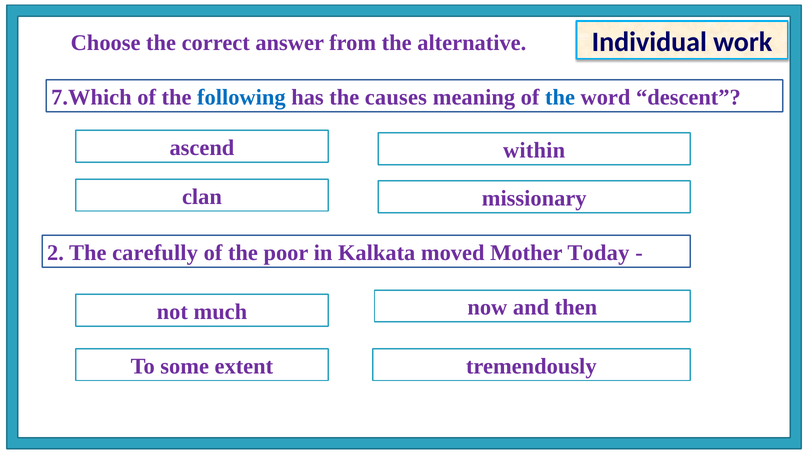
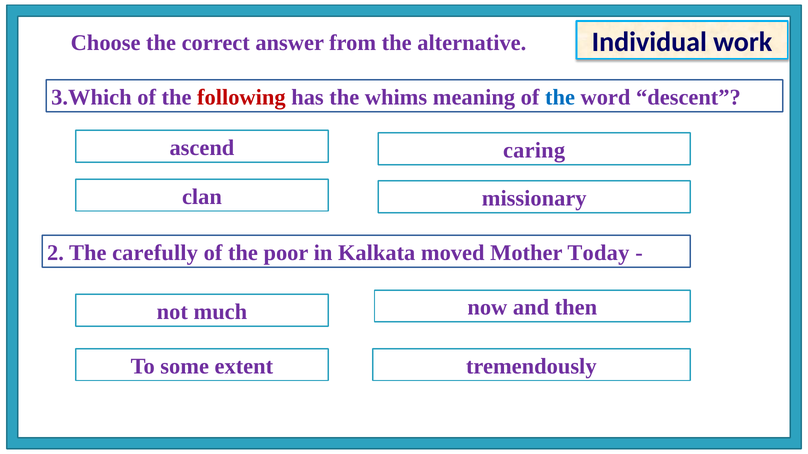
7.Which: 7.Which -> 3.Which
following colour: blue -> red
causes: causes -> whims
within: within -> caring
